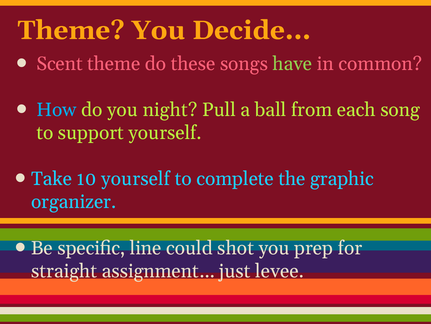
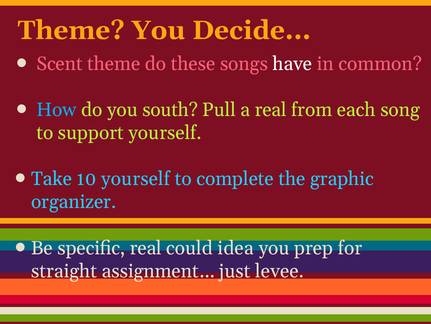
have colour: light green -> white
night: night -> south
a ball: ball -> real
specific line: line -> real
shot: shot -> idea
